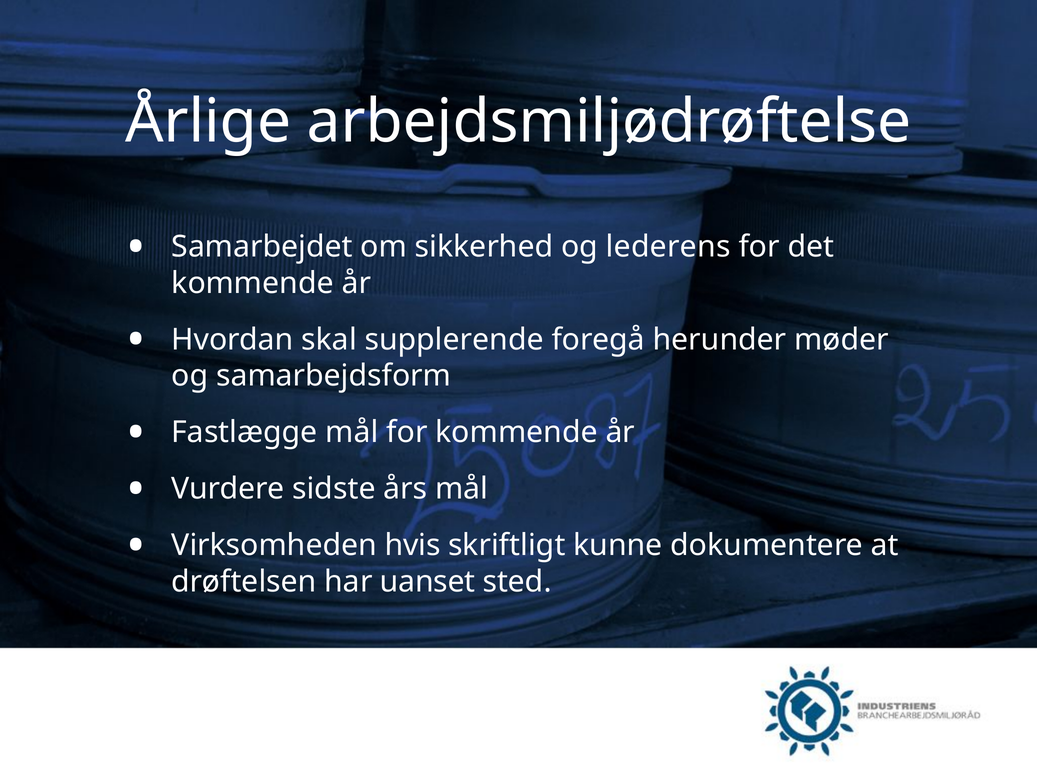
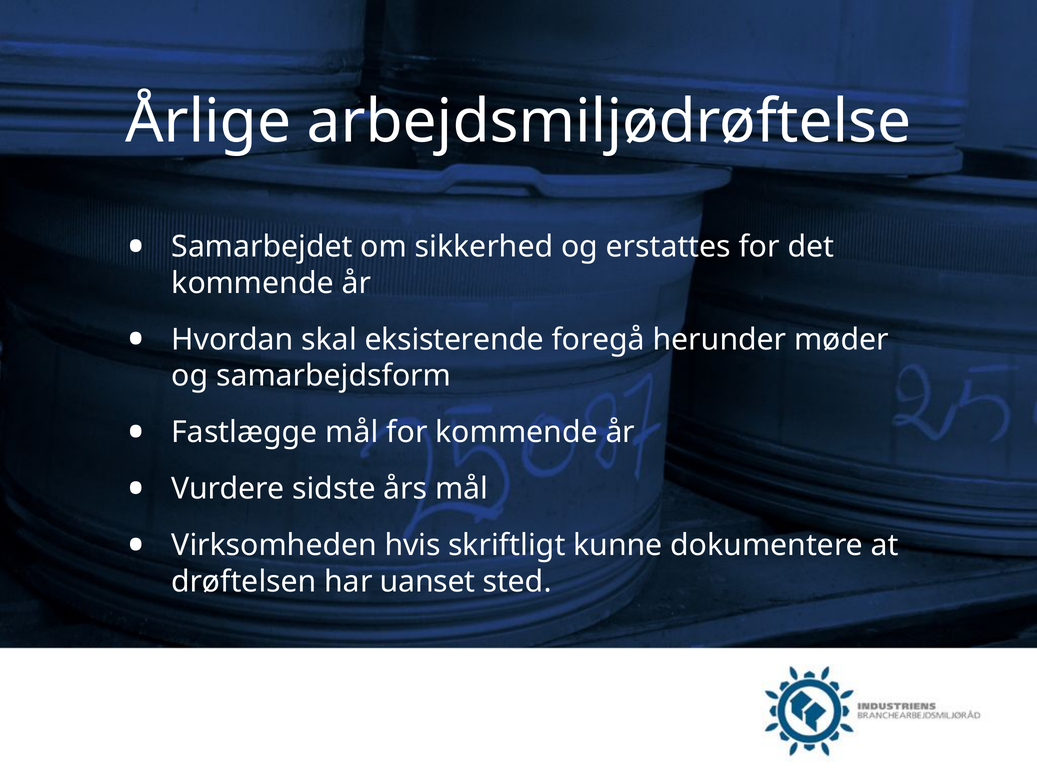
lederens: lederens -> erstattes
supplerende: supplerende -> eksisterende
